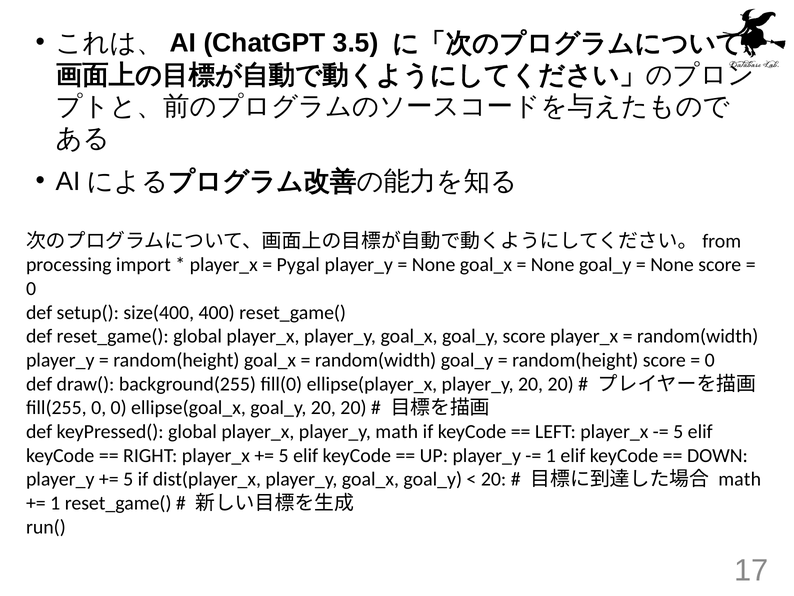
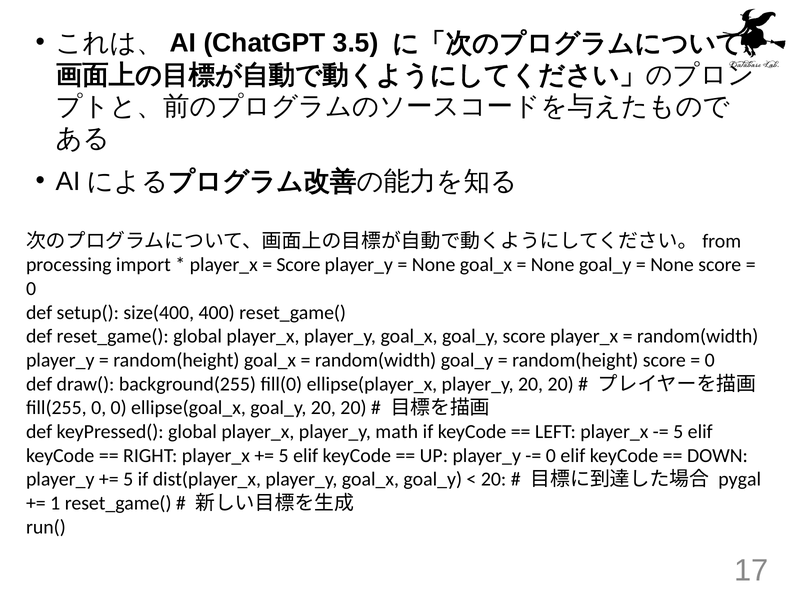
Pygal at (298, 265): Pygal -> Score
1 at (551, 455): 1 -> 0
math at (740, 479): math -> pygal
